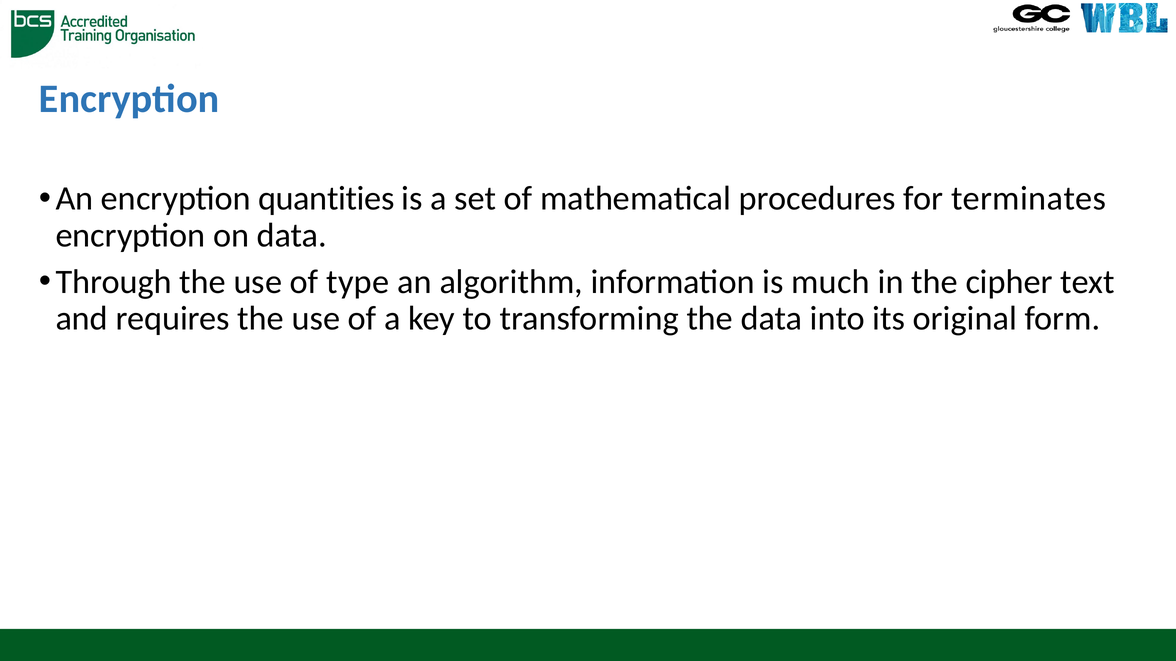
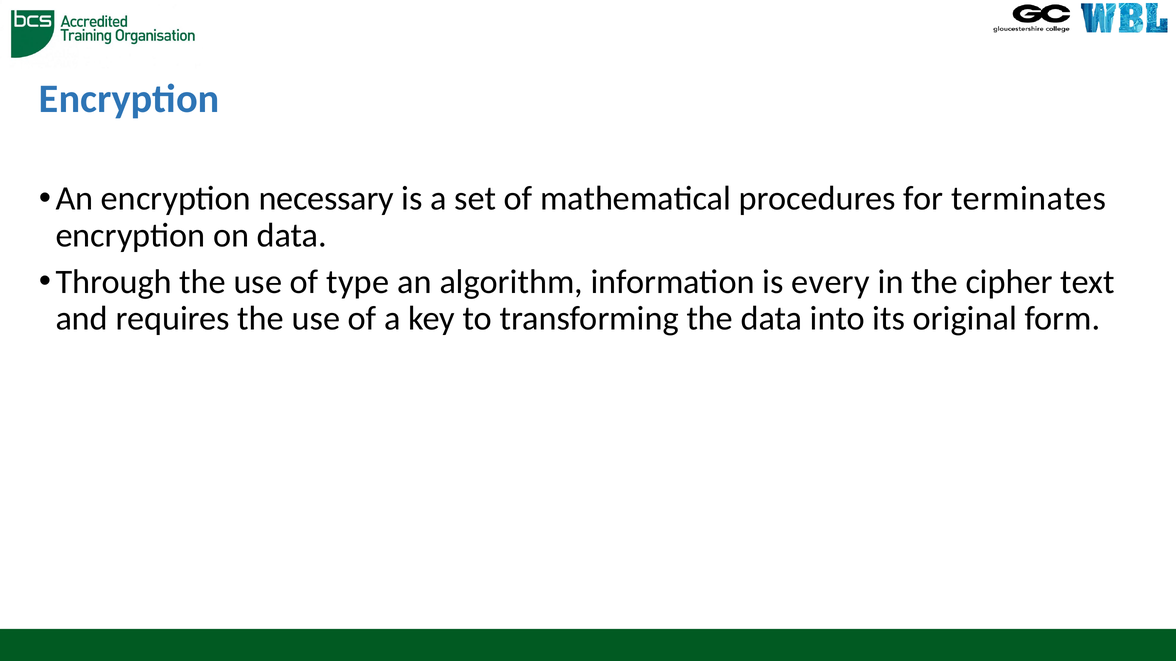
quantities: quantities -> necessary
much: much -> every
